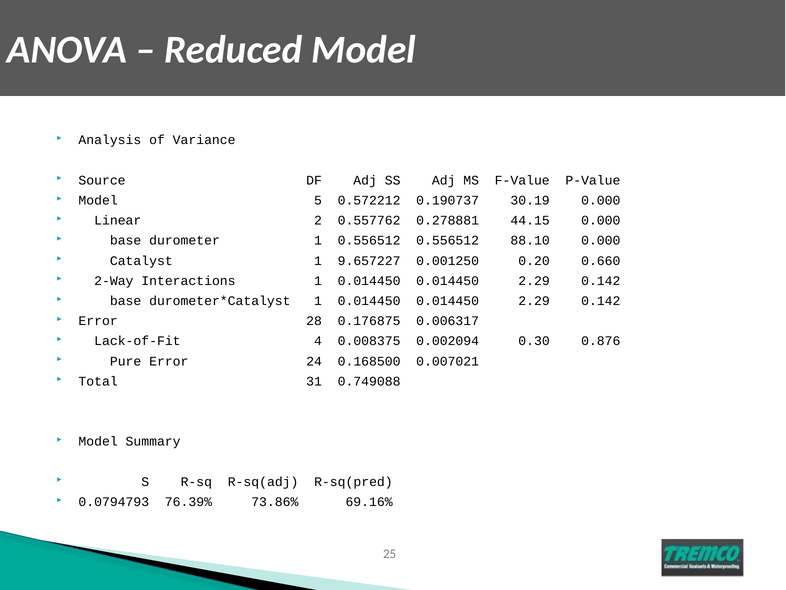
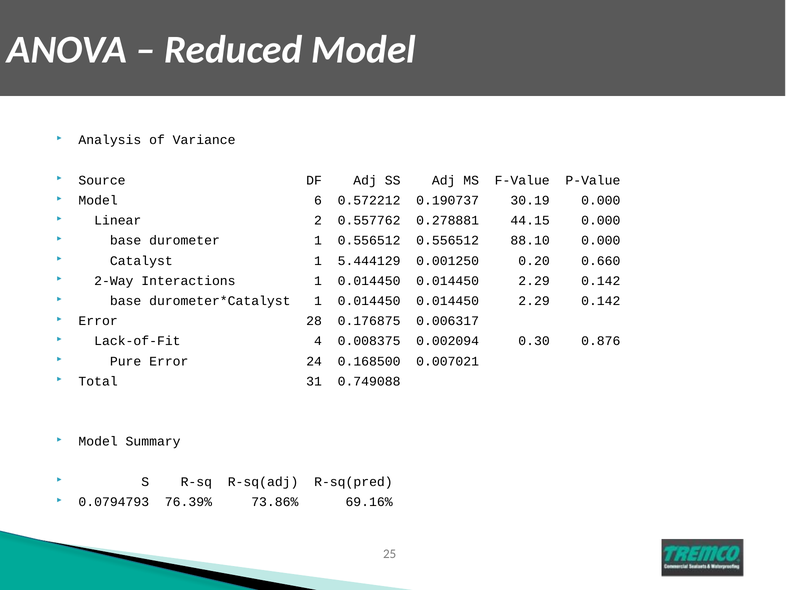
5: 5 -> 6
9.657227: 9.657227 -> 5.444129
